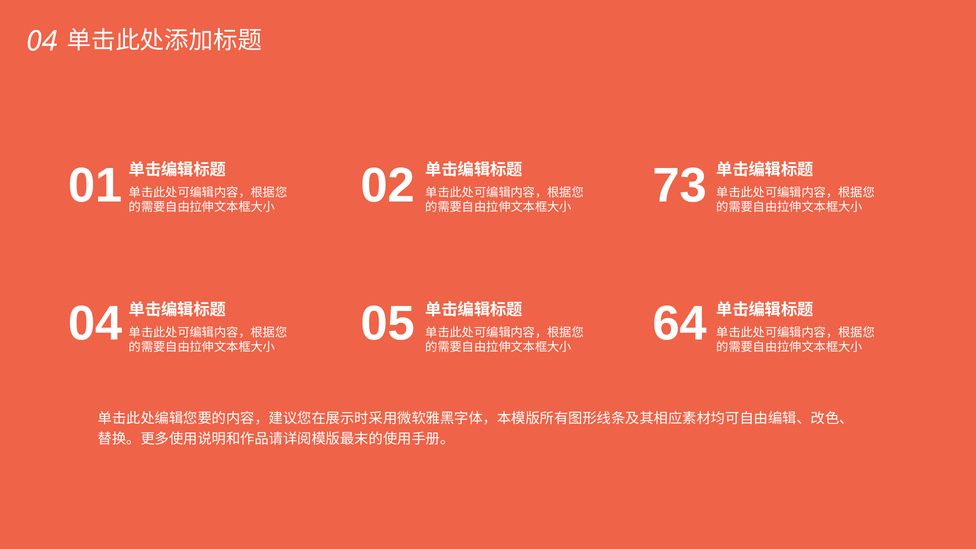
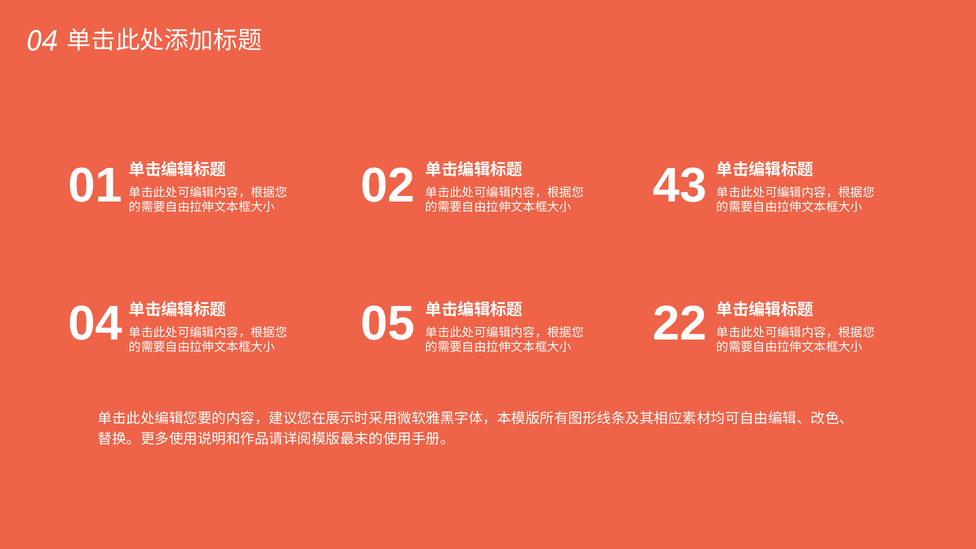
73: 73 -> 43
64: 64 -> 22
